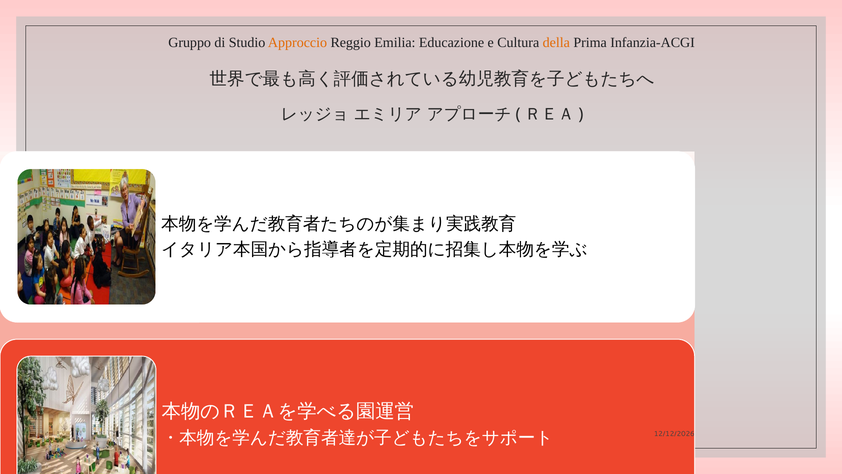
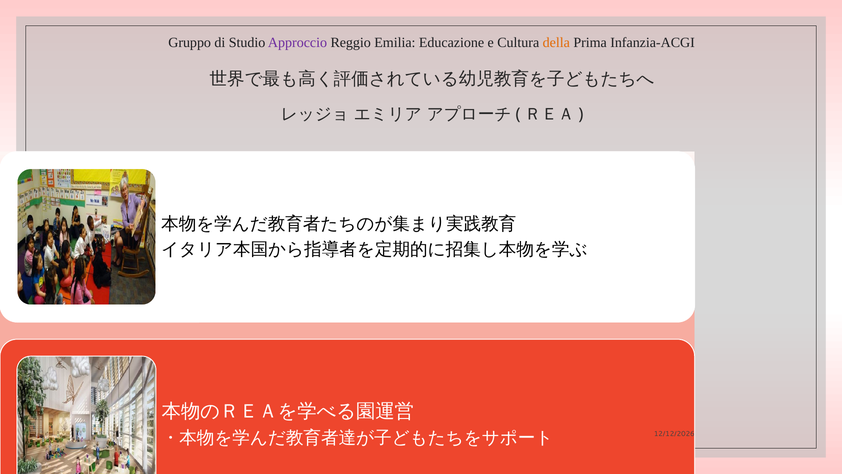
Approccio colour: orange -> purple
